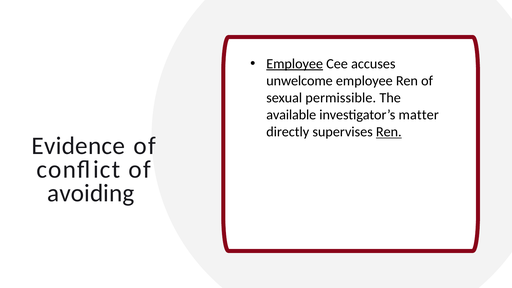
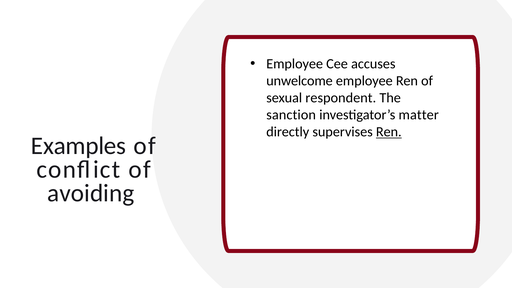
Employee at (295, 64) underline: present -> none
permissible: permissible -> respondent
available: available -> sanction
Evidence: Evidence -> Examples
